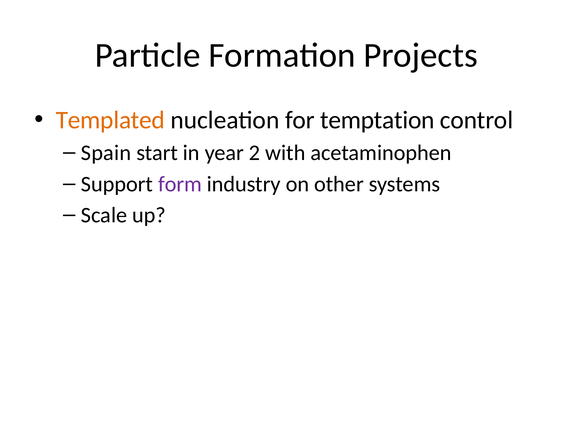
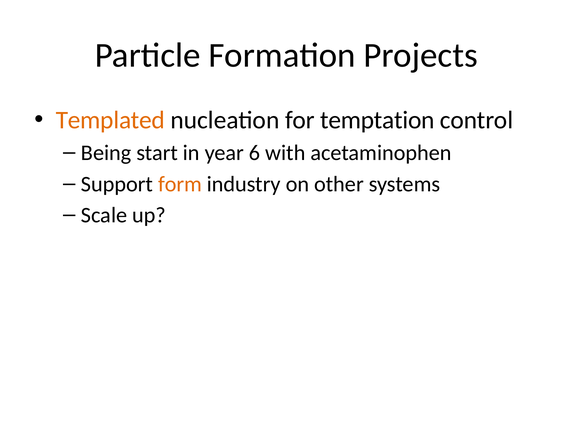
Spain: Spain -> Being
2: 2 -> 6
form colour: purple -> orange
